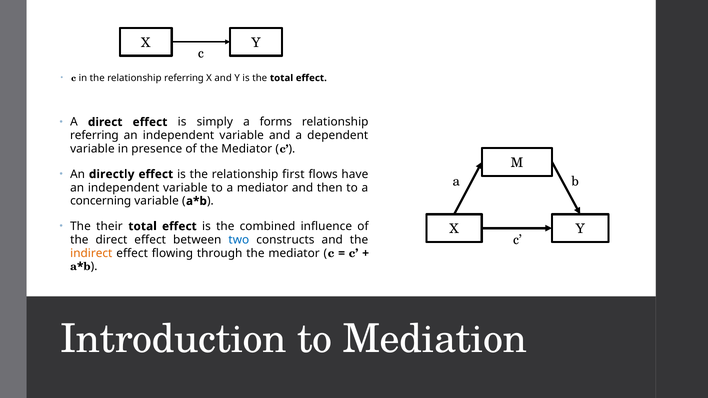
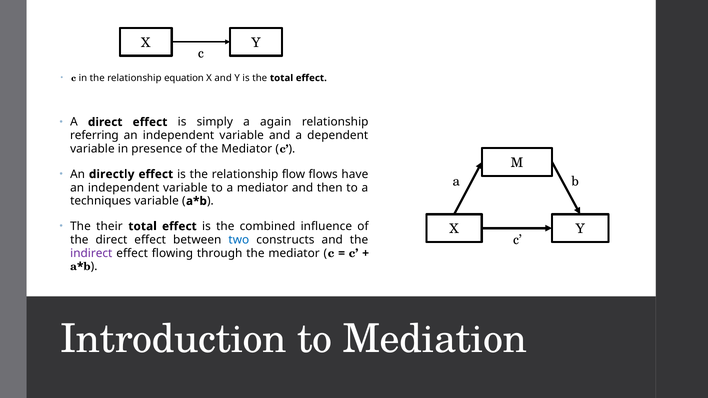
the relationship referring: referring -> equation
forms: forms -> again
first: first -> flow
concerning: concerning -> techniques
indirect colour: orange -> purple
